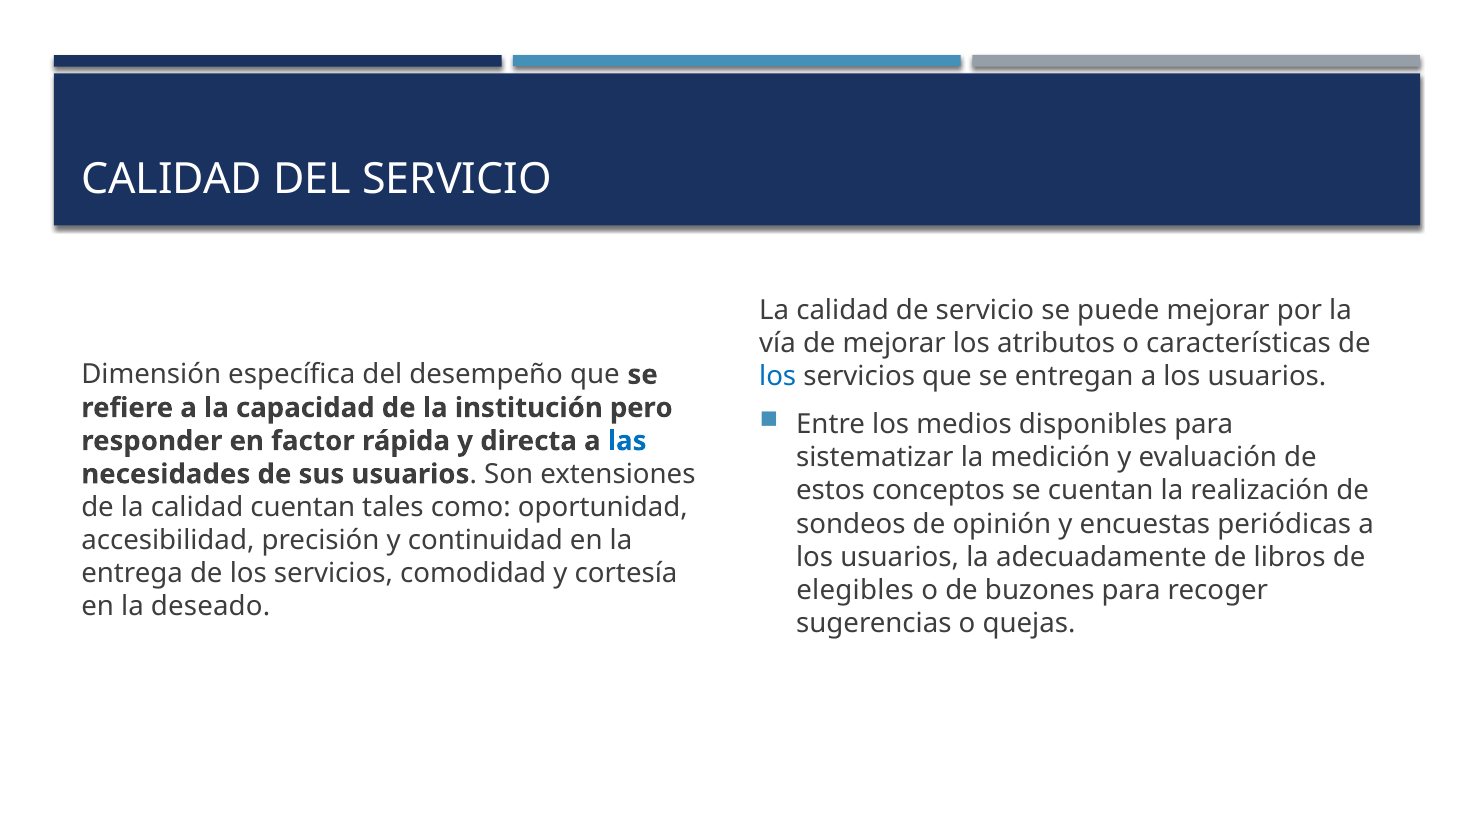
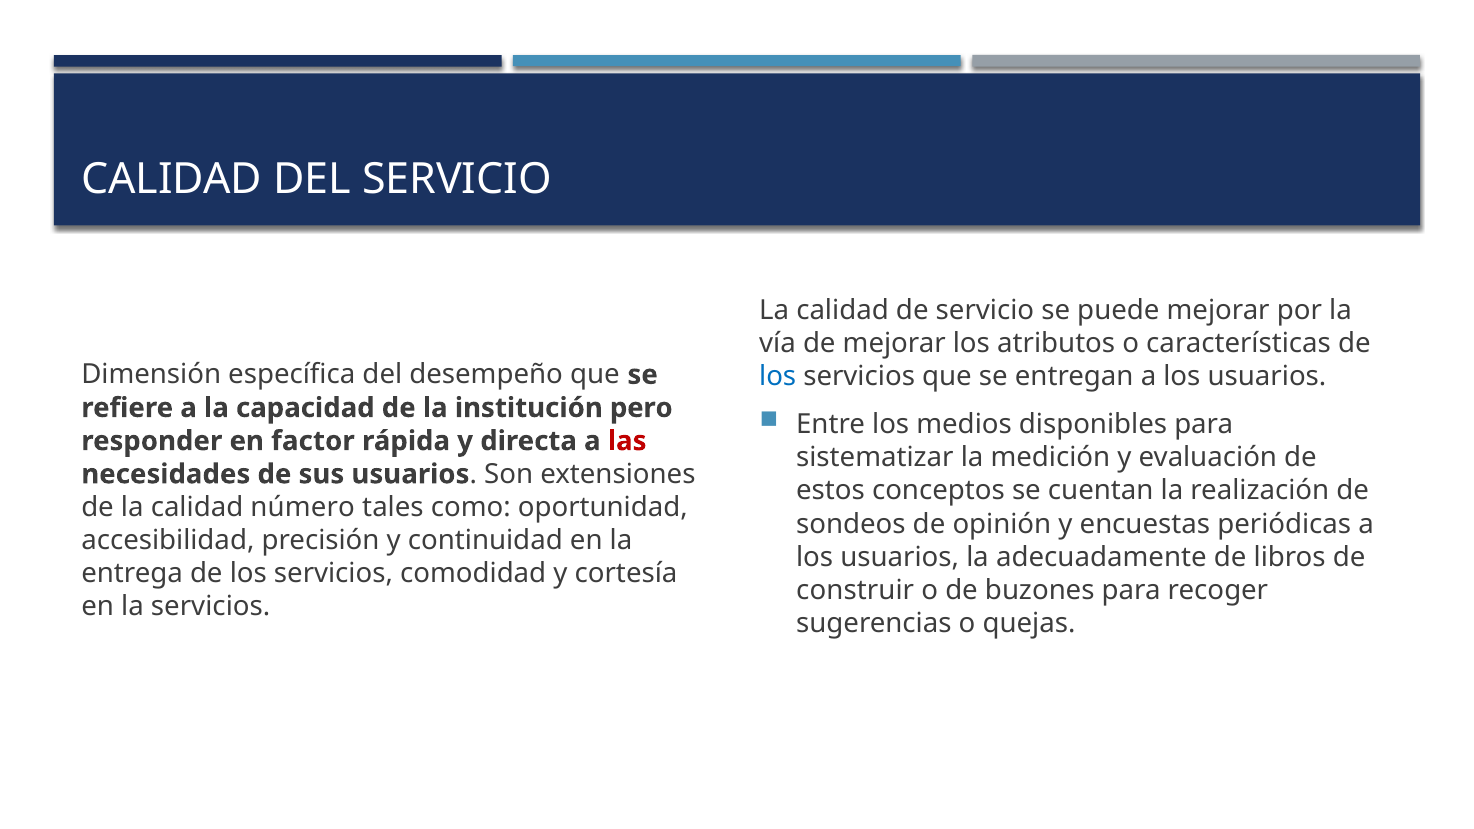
las colour: blue -> red
calidad cuentan: cuentan -> número
elegibles: elegibles -> construir
la deseado: deseado -> servicios
